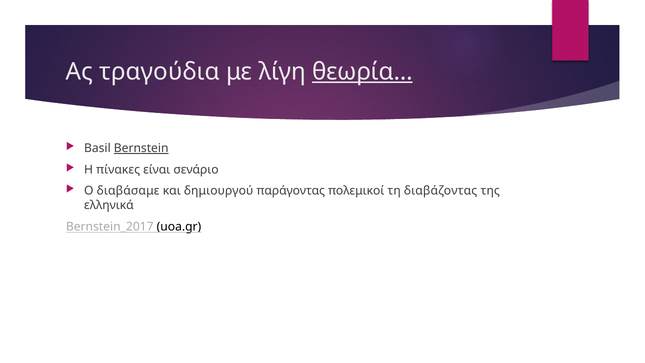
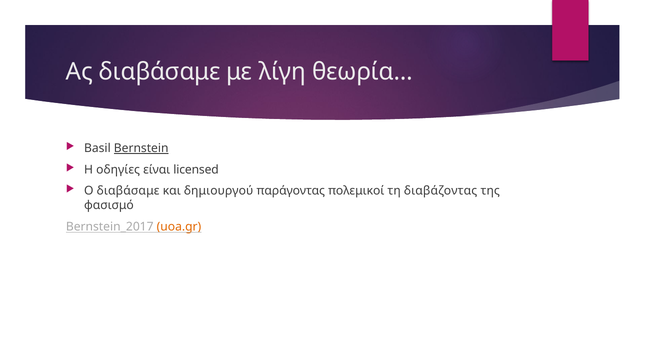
Ας τραγούδια: τραγούδια -> διαβάσαμε
θεωρία… underline: present -> none
πίνακες: πίνακες -> οδηγίες
σενάριο: σενάριο -> licensed
ελληνικά: ελληνικά -> φασισμό
uoa.gr colour: black -> orange
